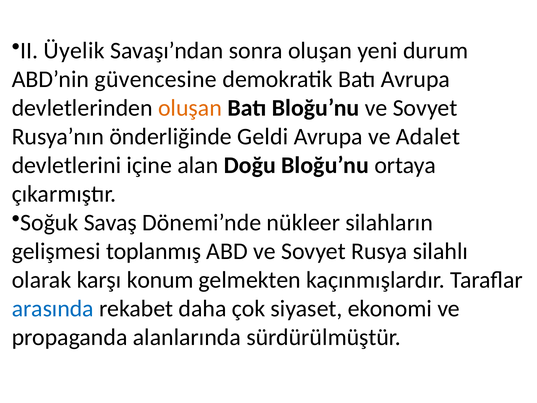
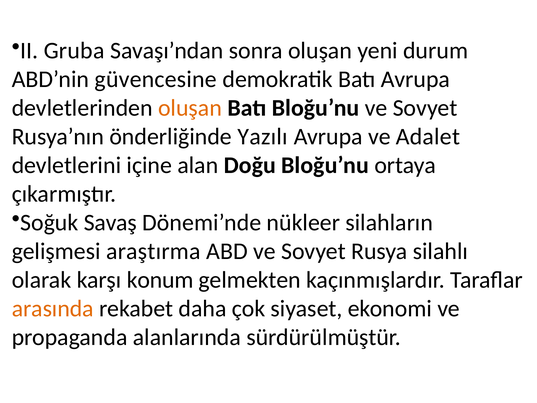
Üyelik: Üyelik -> Gruba
Geldi: Geldi -> Yazılı
toplanmış: toplanmış -> araştırma
arasında colour: blue -> orange
